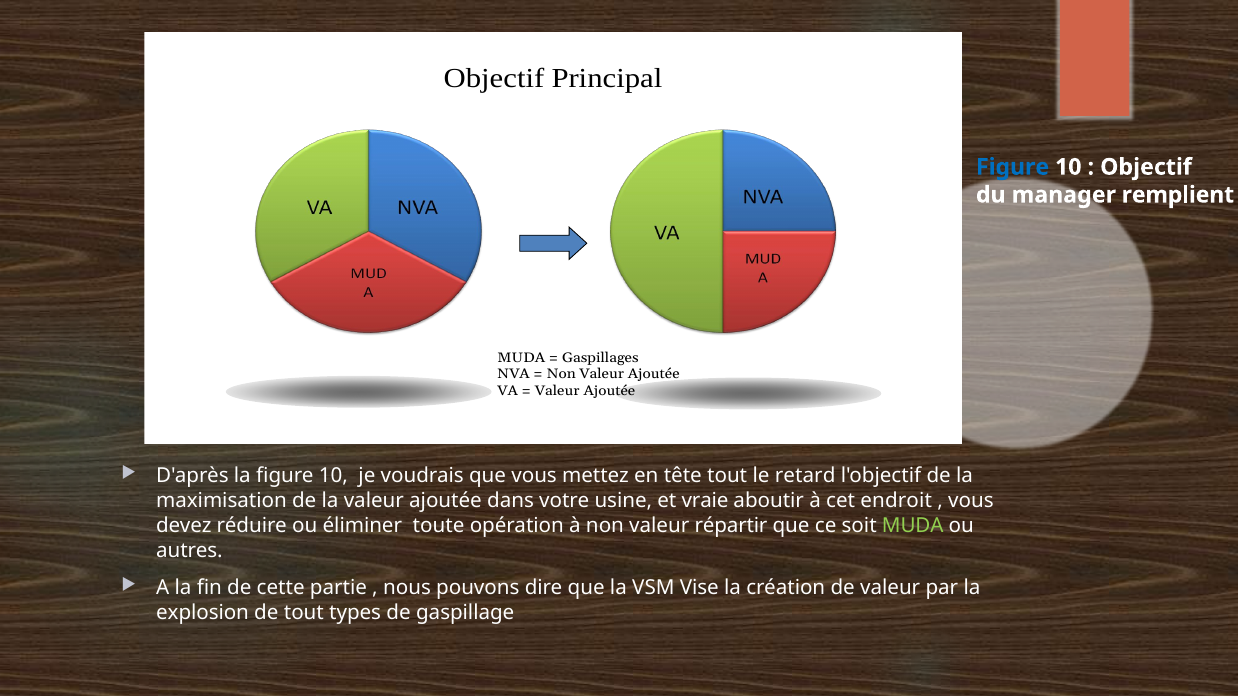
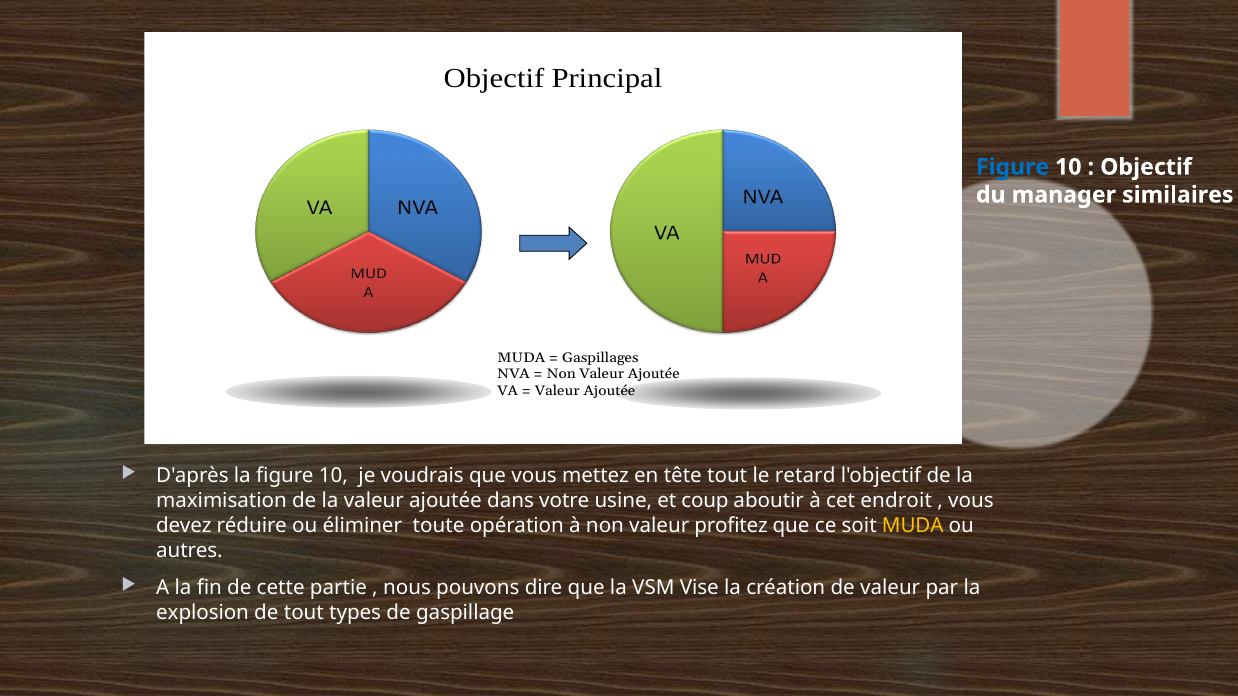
remplient: remplient -> similaires
vraie: vraie -> coup
répartir: répartir -> profitez
MUDA at (913, 526) colour: light green -> yellow
